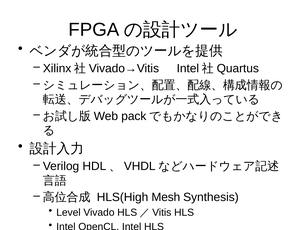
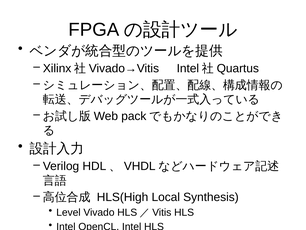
Mesh: Mesh -> Local
